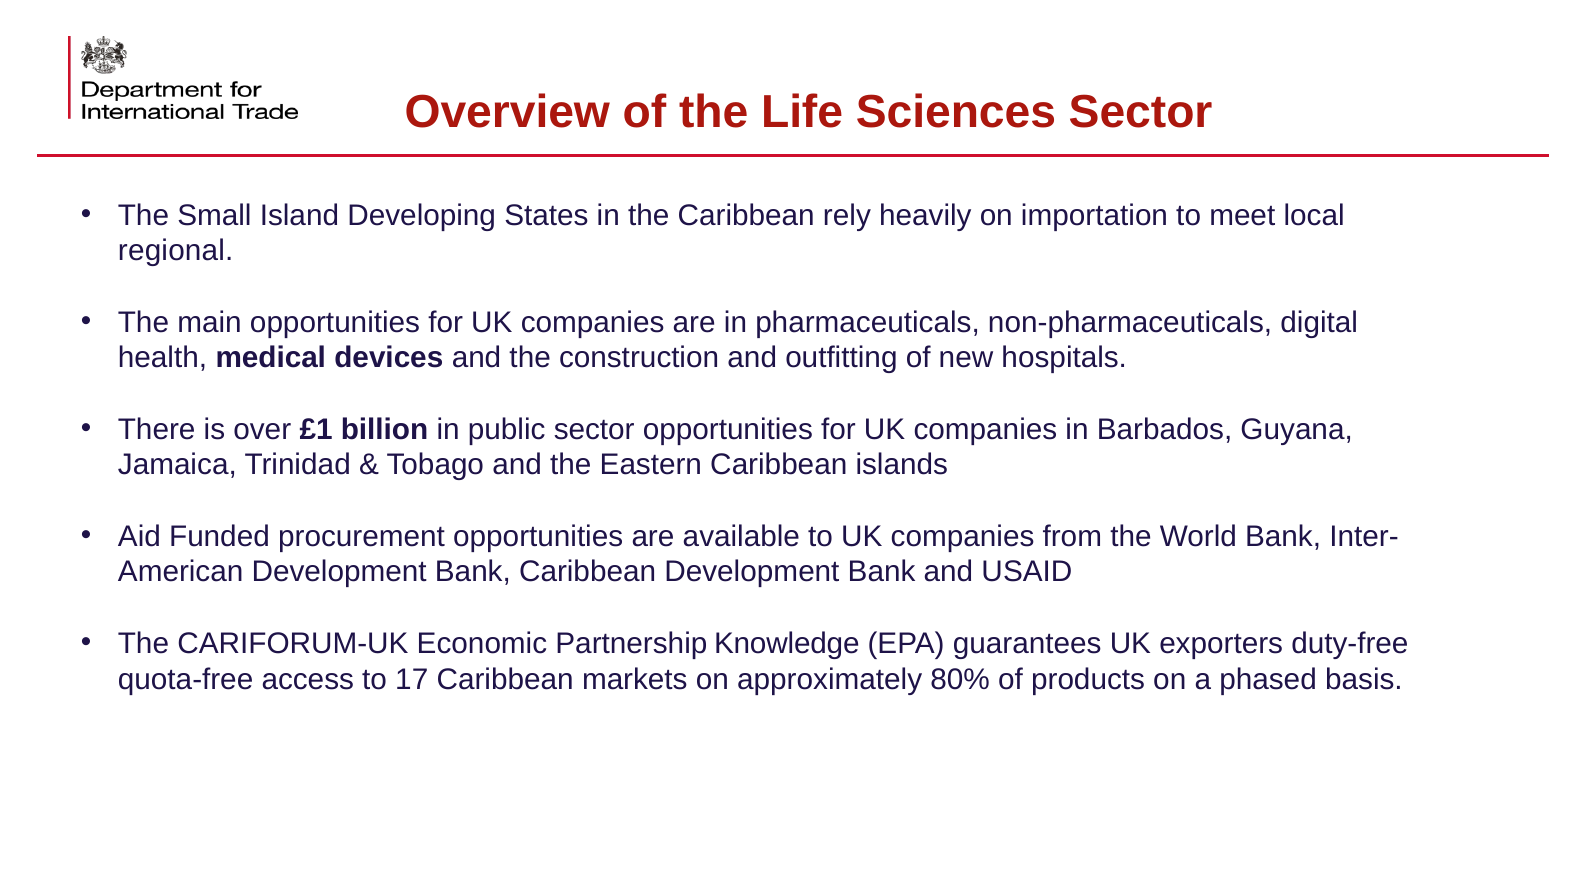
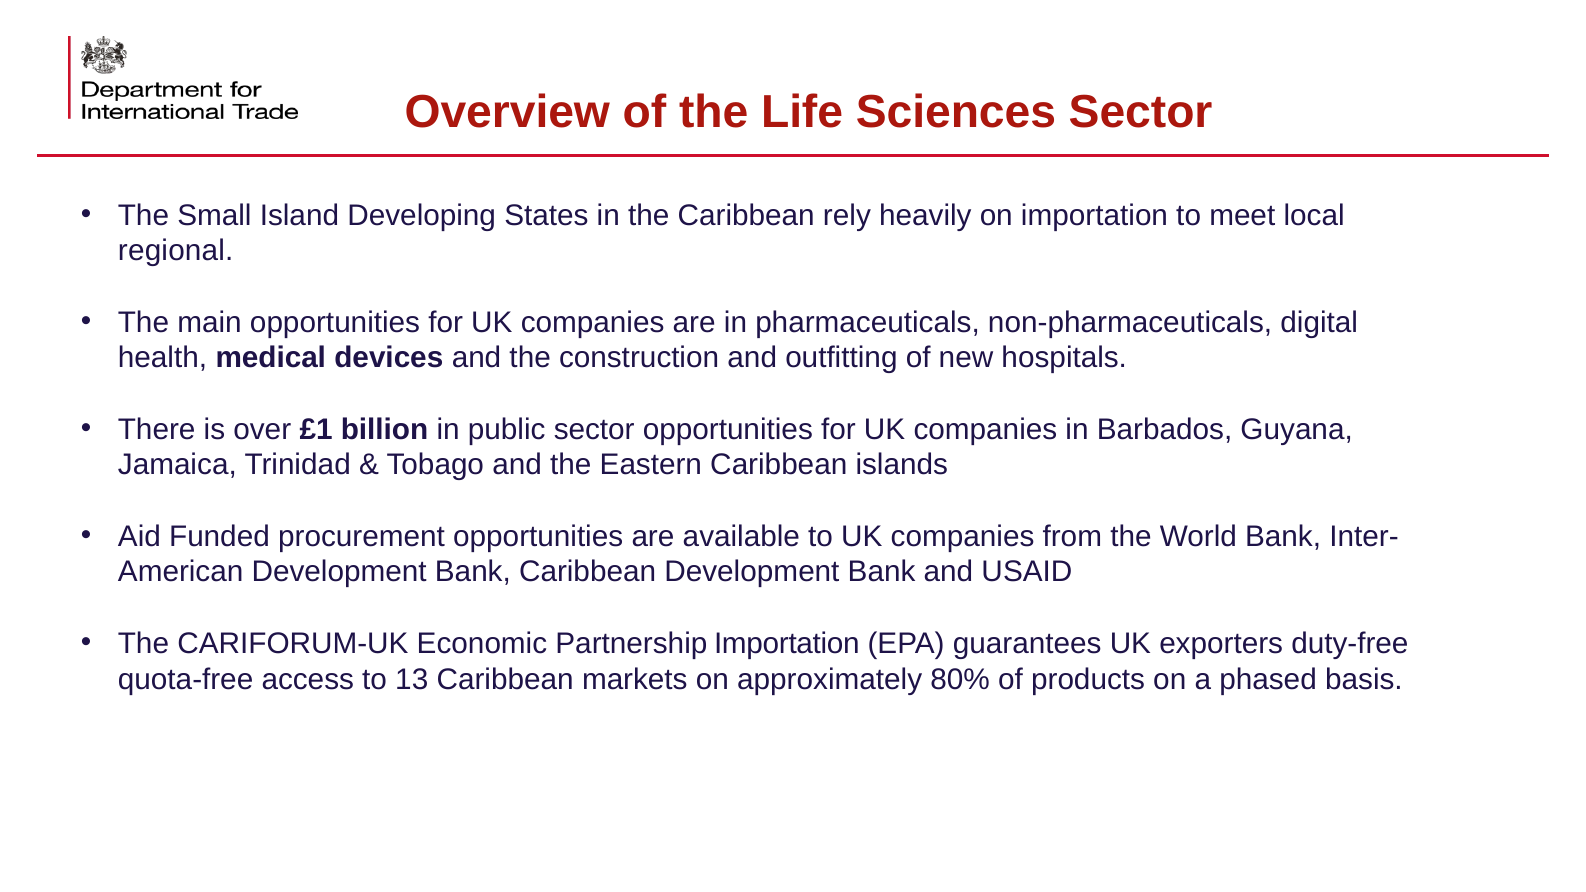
Partnership Knowledge: Knowledge -> Importation
17: 17 -> 13
